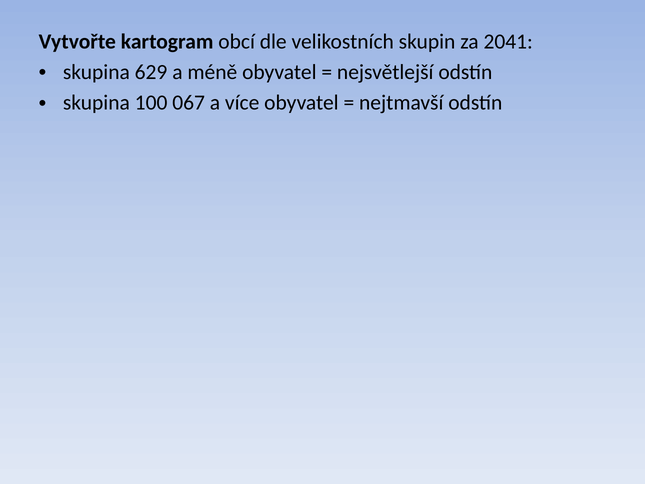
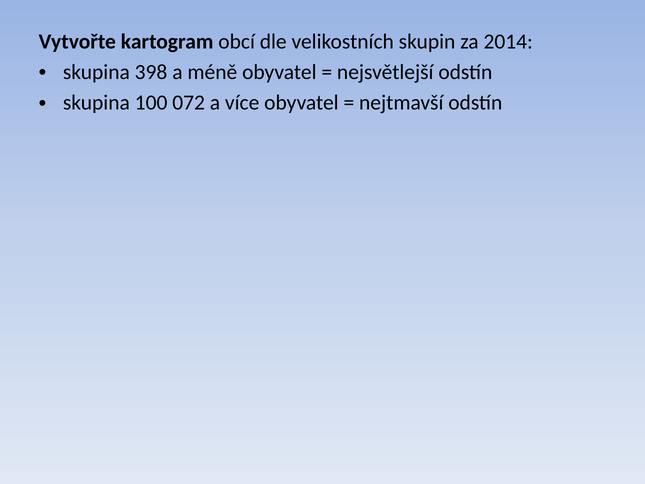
2041: 2041 -> 2014
629: 629 -> 398
067: 067 -> 072
